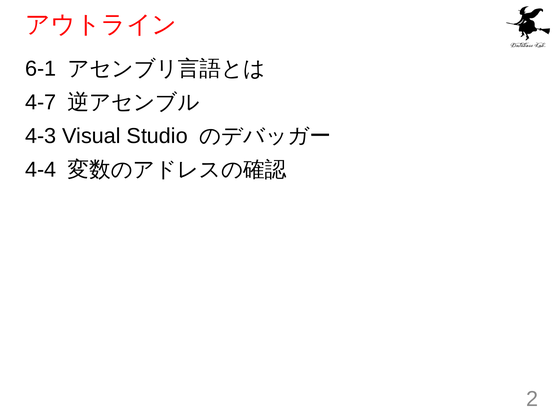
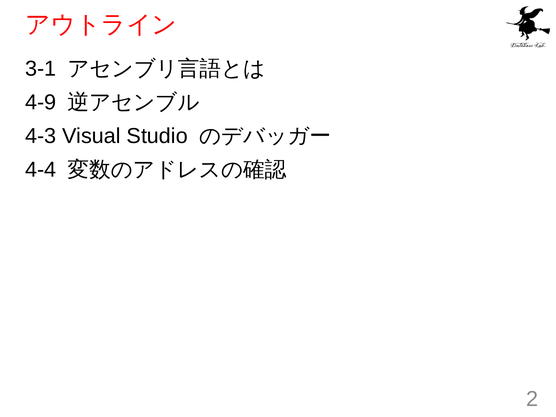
6-1: 6-1 -> 3-1
4-7: 4-7 -> 4-9
